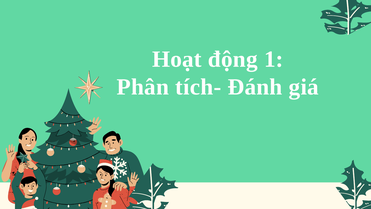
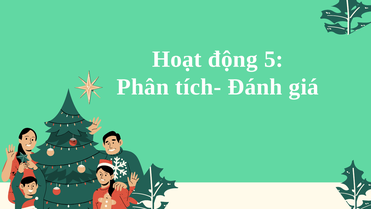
1: 1 -> 5
